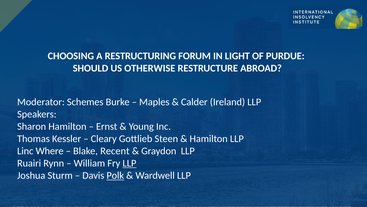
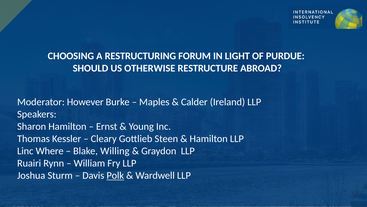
Schemes: Schemes -> However
Recent: Recent -> Willing
LLP at (129, 163) underline: present -> none
